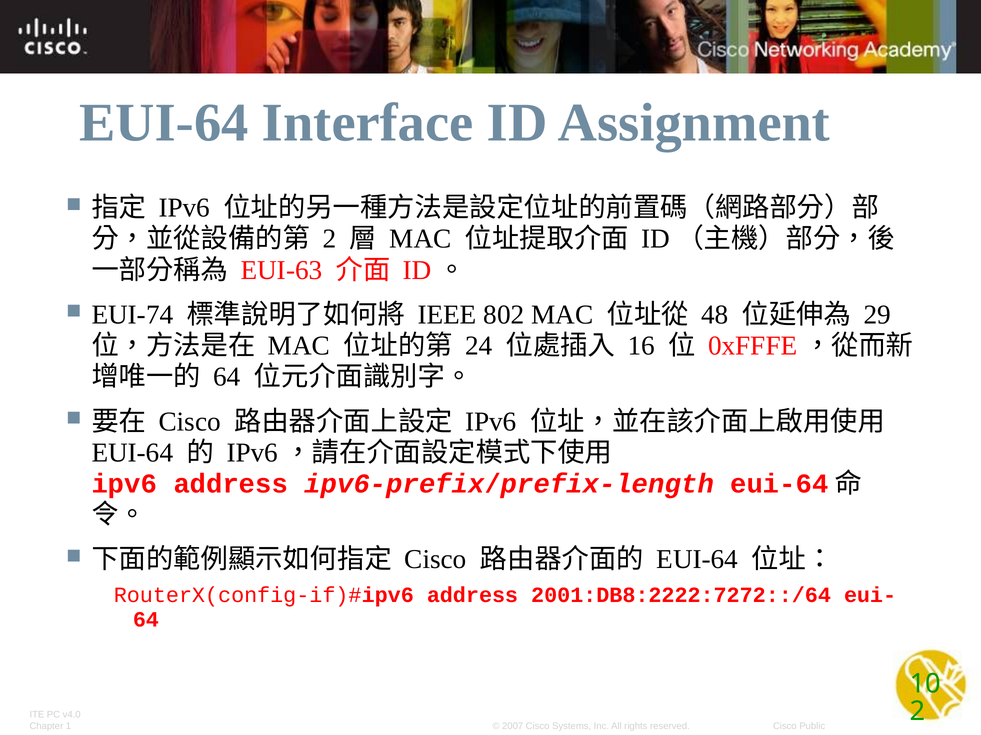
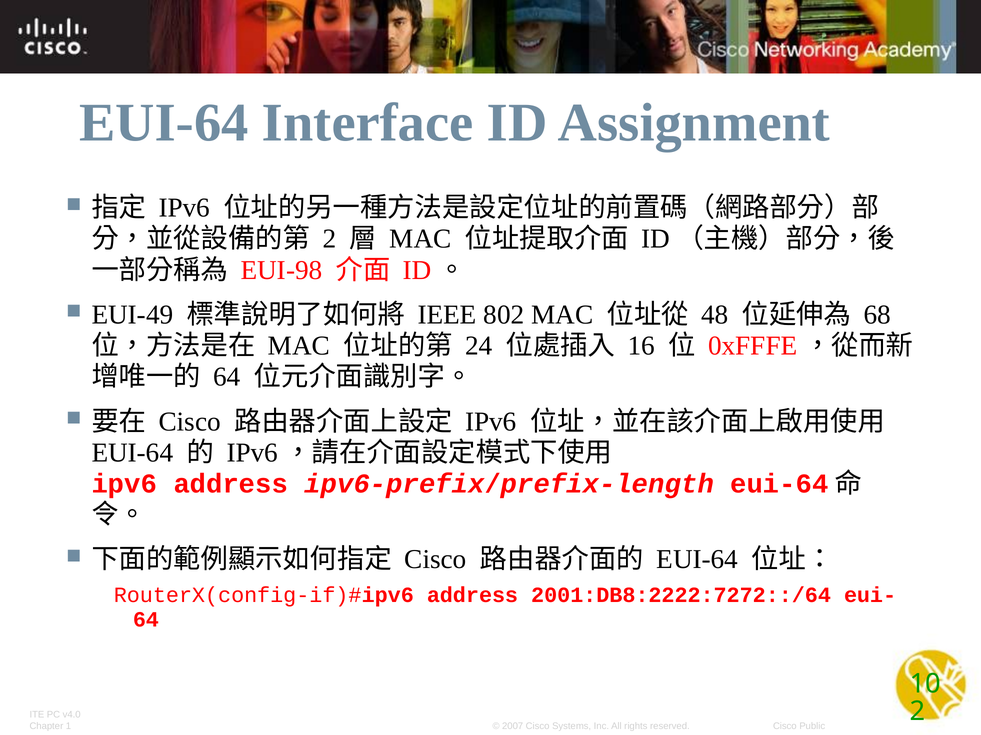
EUI-63: EUI-63 -> EUI-98
EUI-74: EUI-74 -> EUI-49
29: 29 -> 68
